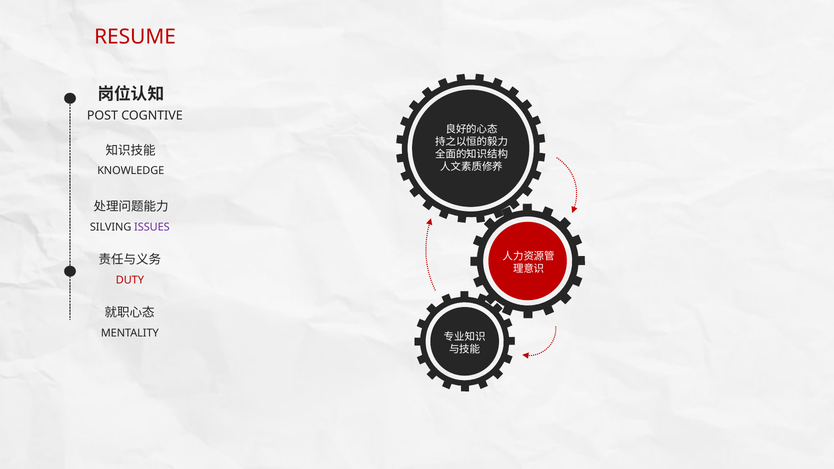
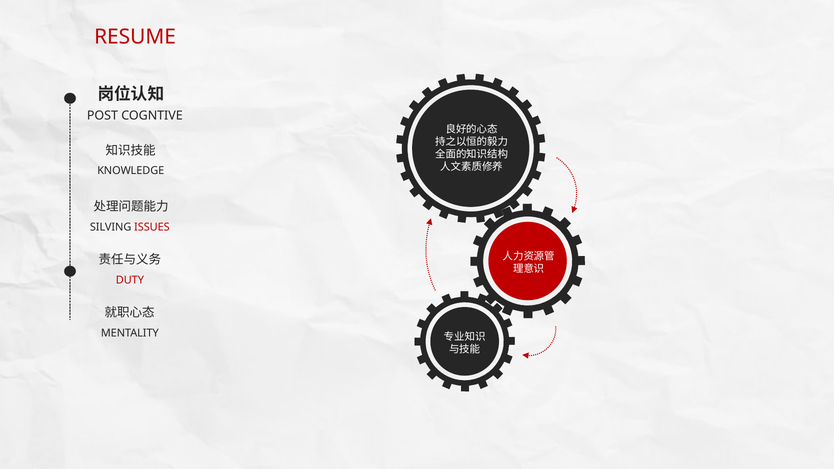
ISSUES colour: purple -> red
